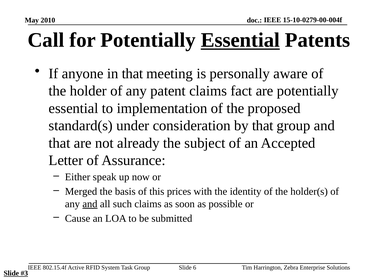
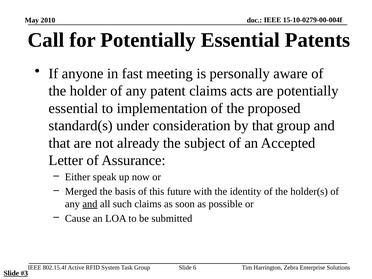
Essential at (240, 40) underline: present -> none
in that: that -> fast
fact: fact -> acts
prices: prices -> future
